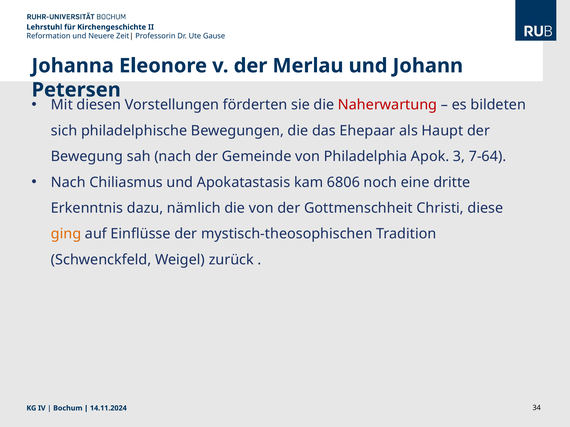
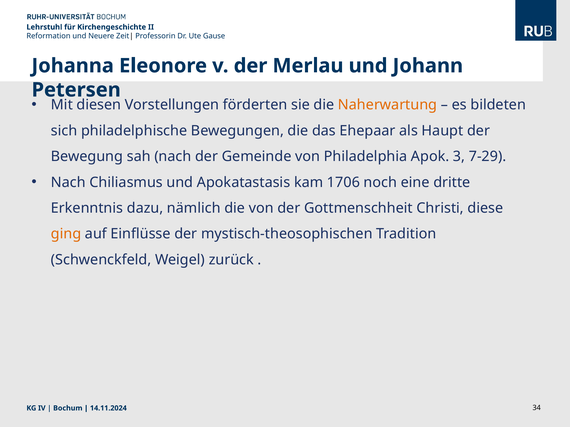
Naherwartung colour: red -> orange
7-64: 7-64 -> 7-29
6806: 6806 -> 1706
